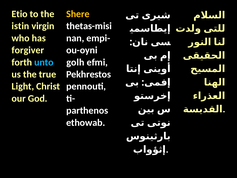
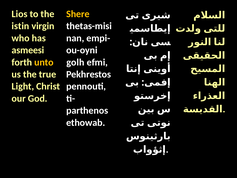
Etio: Etio -> Lios
forgiver: forgiver -> asmeesi
unto colour: light blue -> yellow
